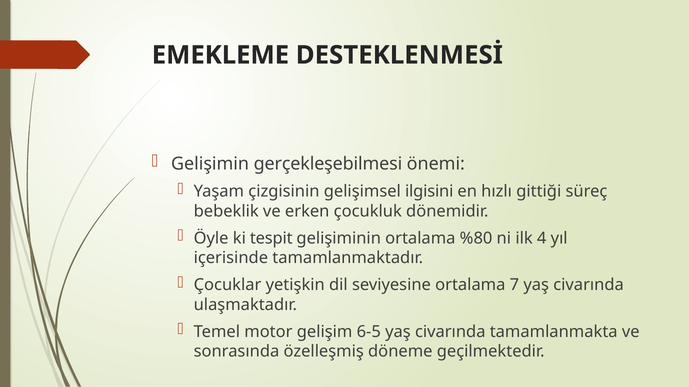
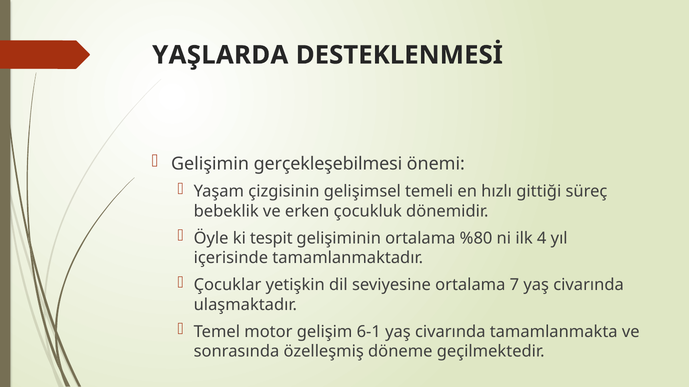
EMEKLEME: EMEKLEME -> YAŞLARDA
ilgisini: ilgisini -> temeli
6-5: 6-5 -> 6-1
